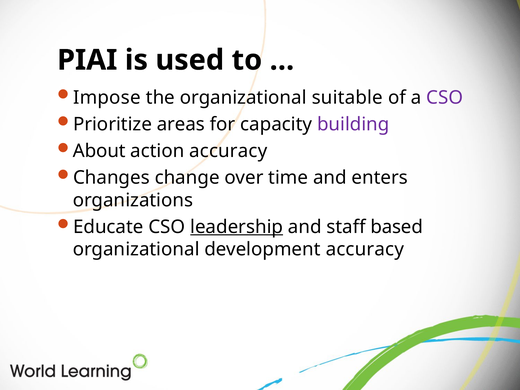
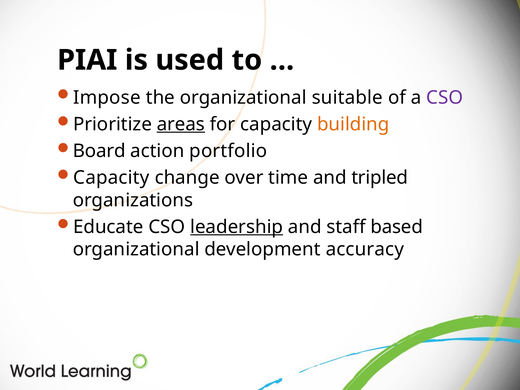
areas underline: none -> present
building colour: purple -> orange
About: About -> Board
action accuracy: accuracy -> portfolio
Changes at (111, 178): Changes -> Capacity
enters: enters -> tripled
